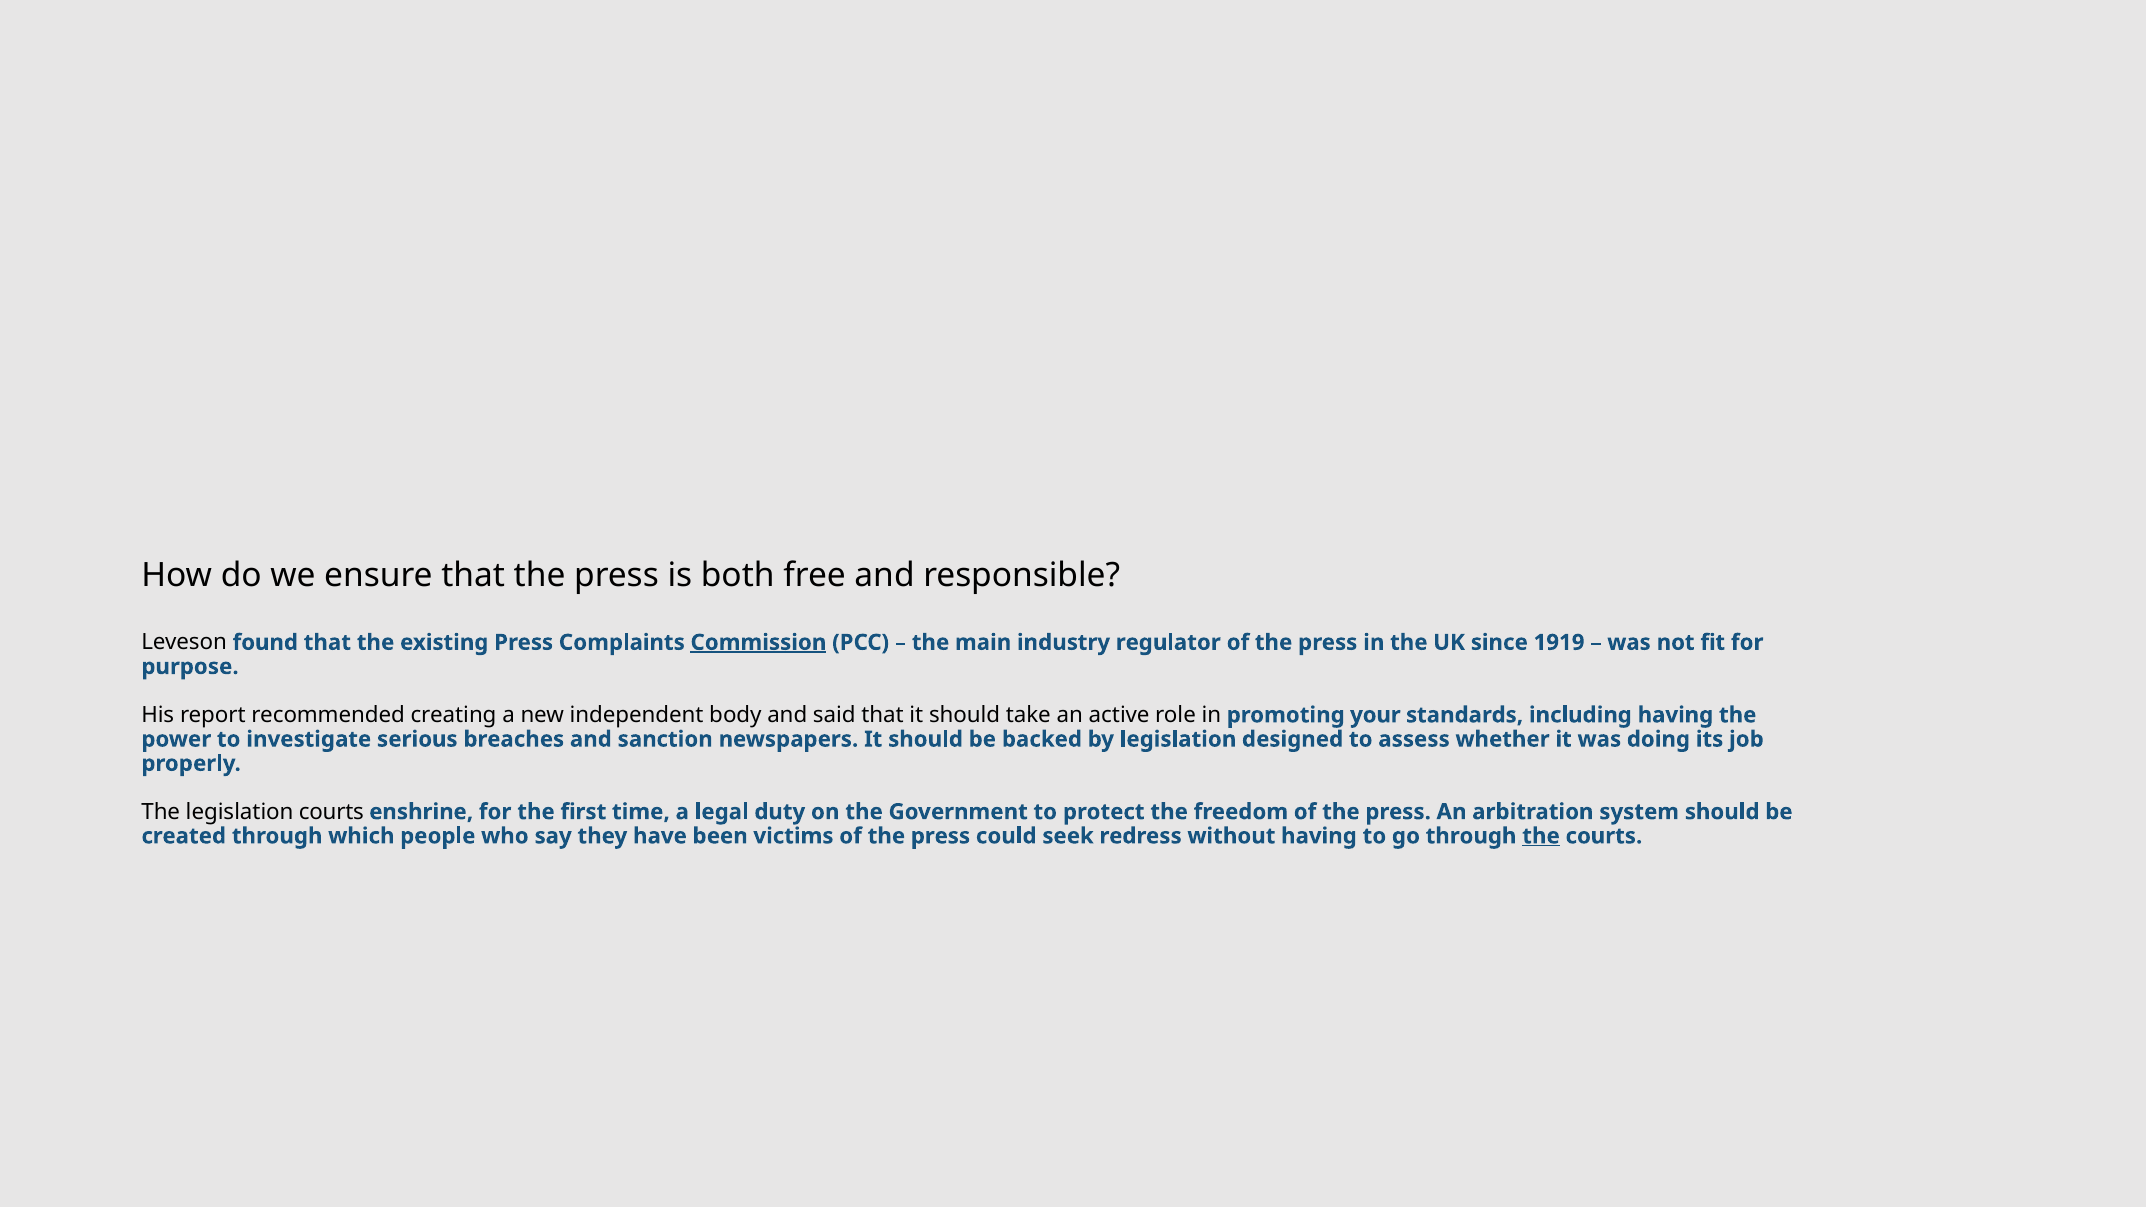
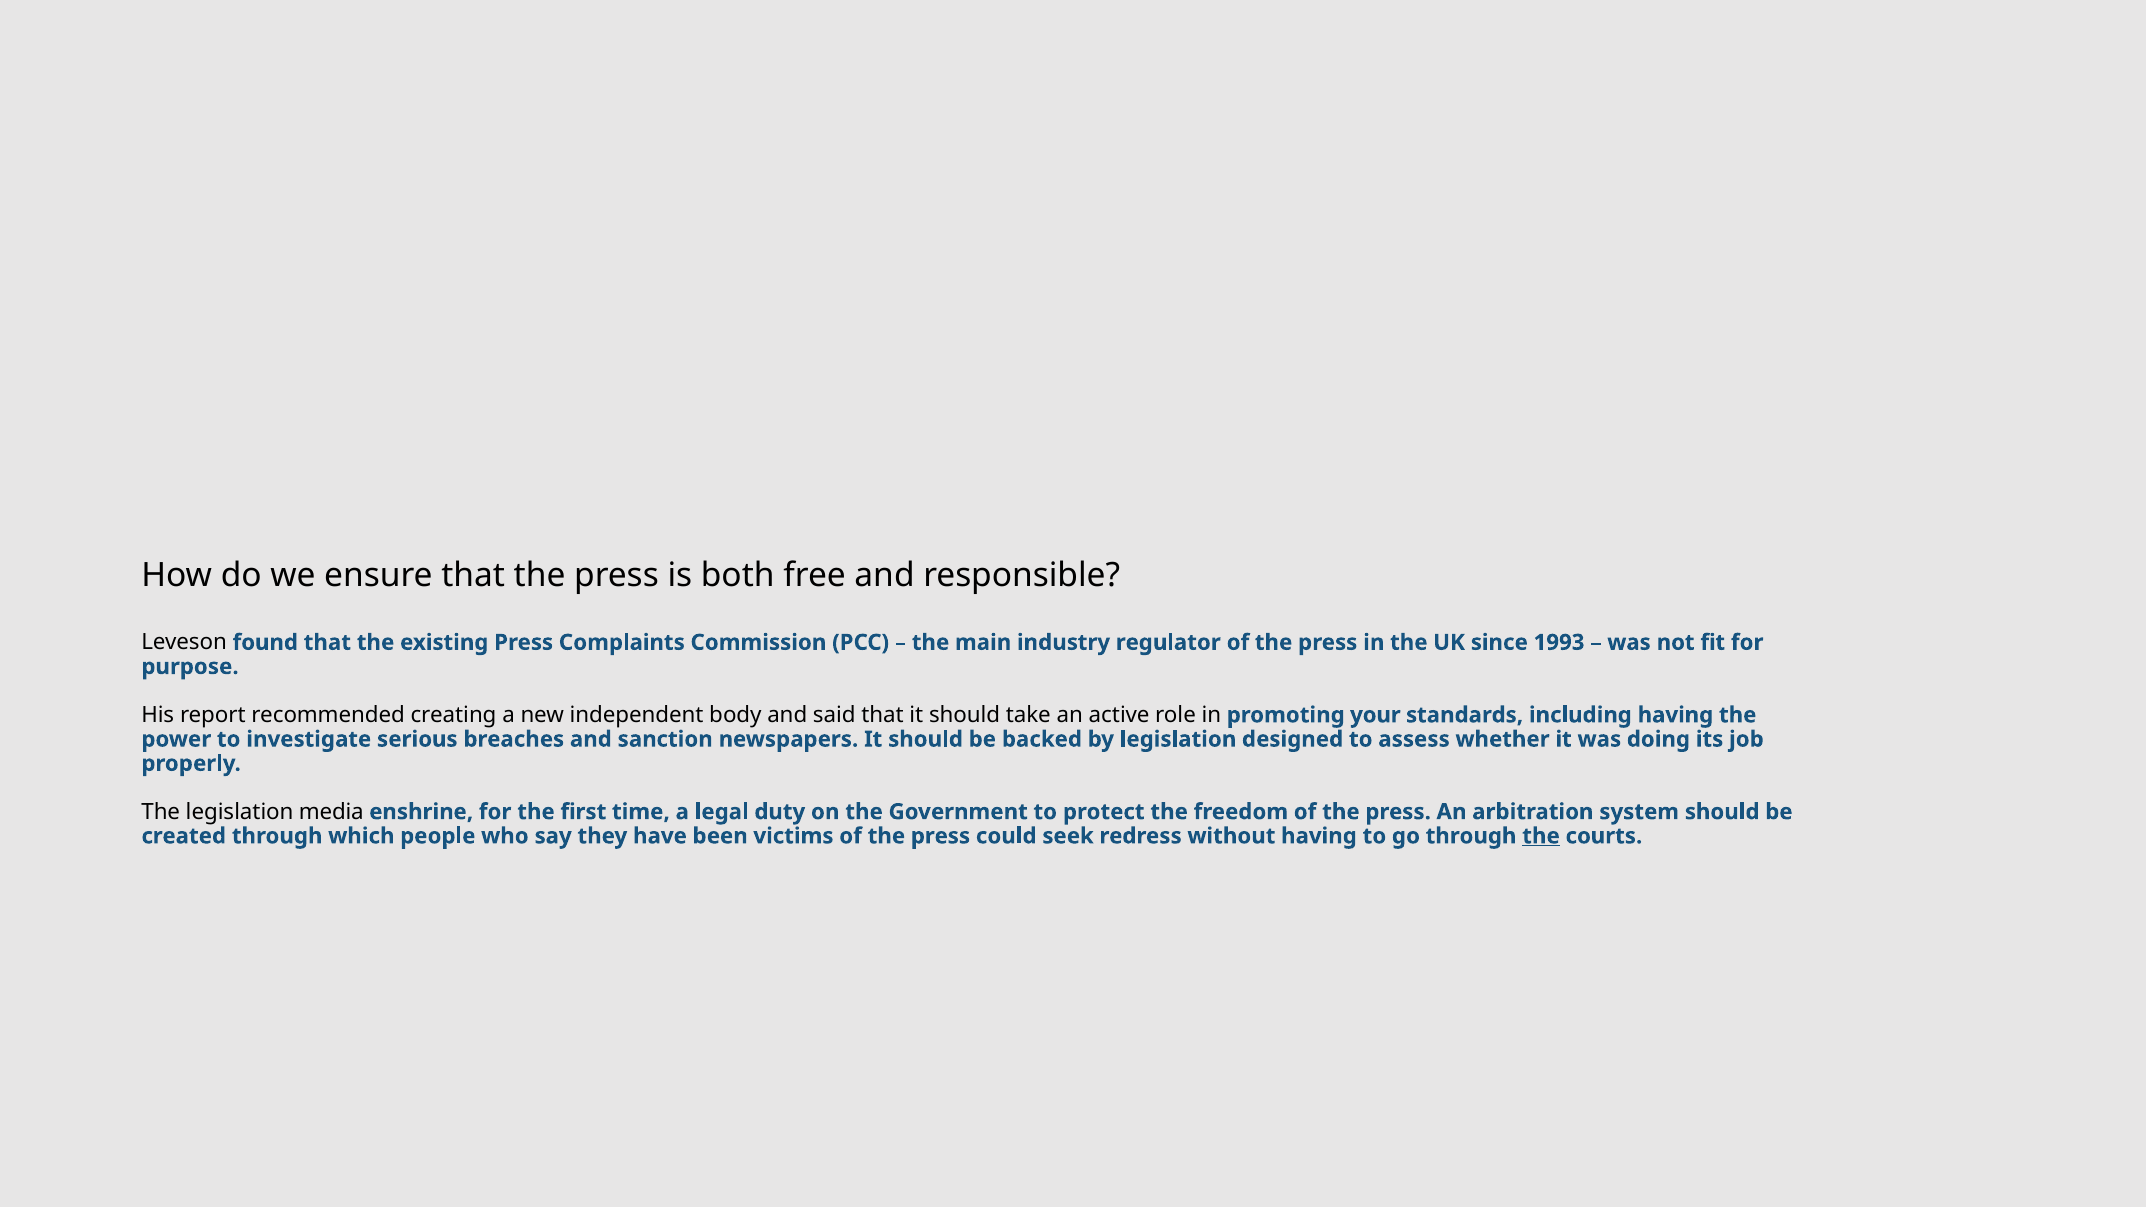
Commission underline: present -> none
1919: 1919 -> 1993
legislation courts: courts -> media
